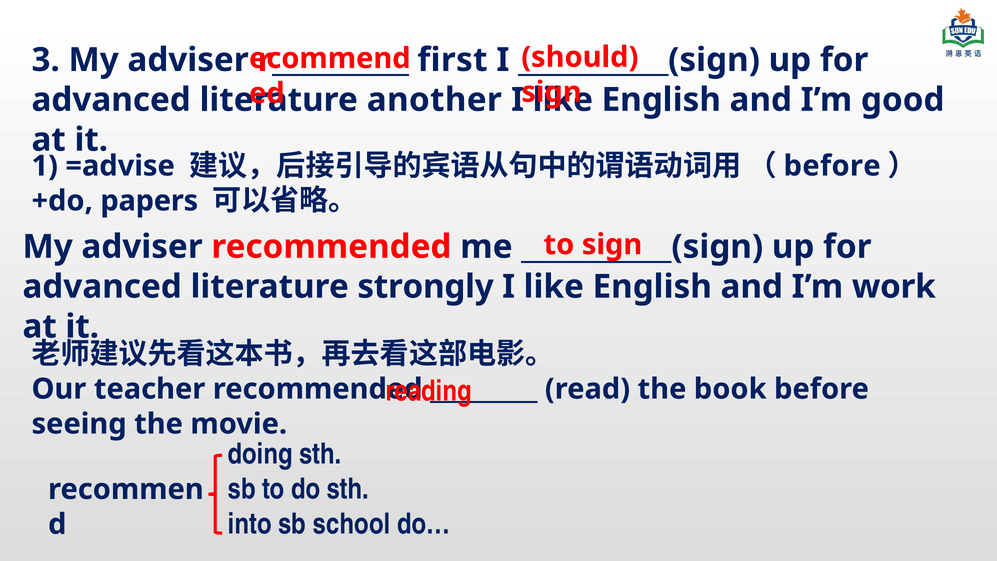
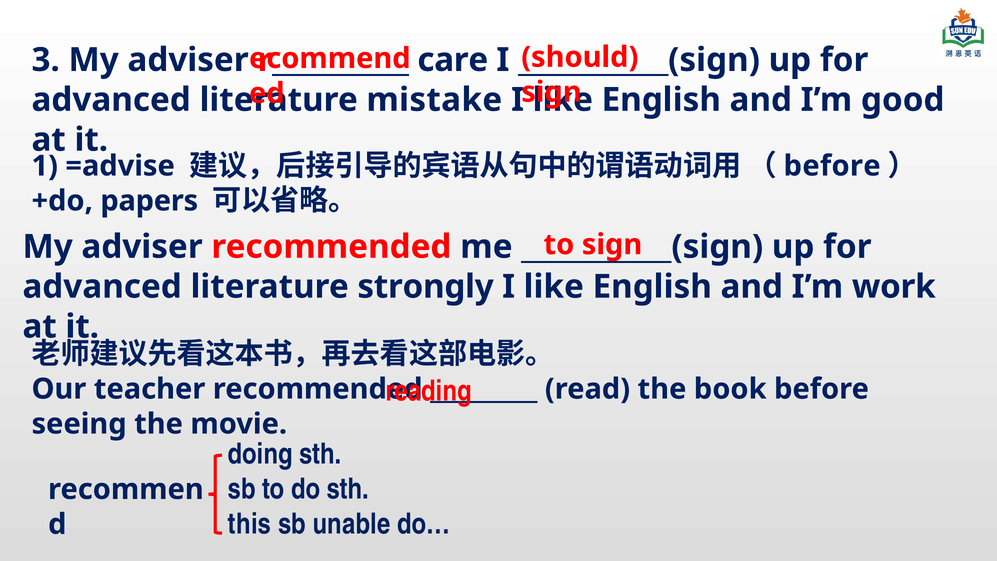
first: first -> care
another: another -> mistake
into: into -> this
school: school -> unable
